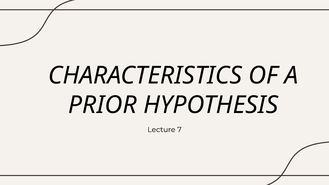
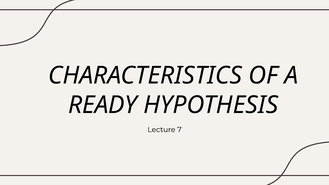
PRIOR: PRIOR -> READY
